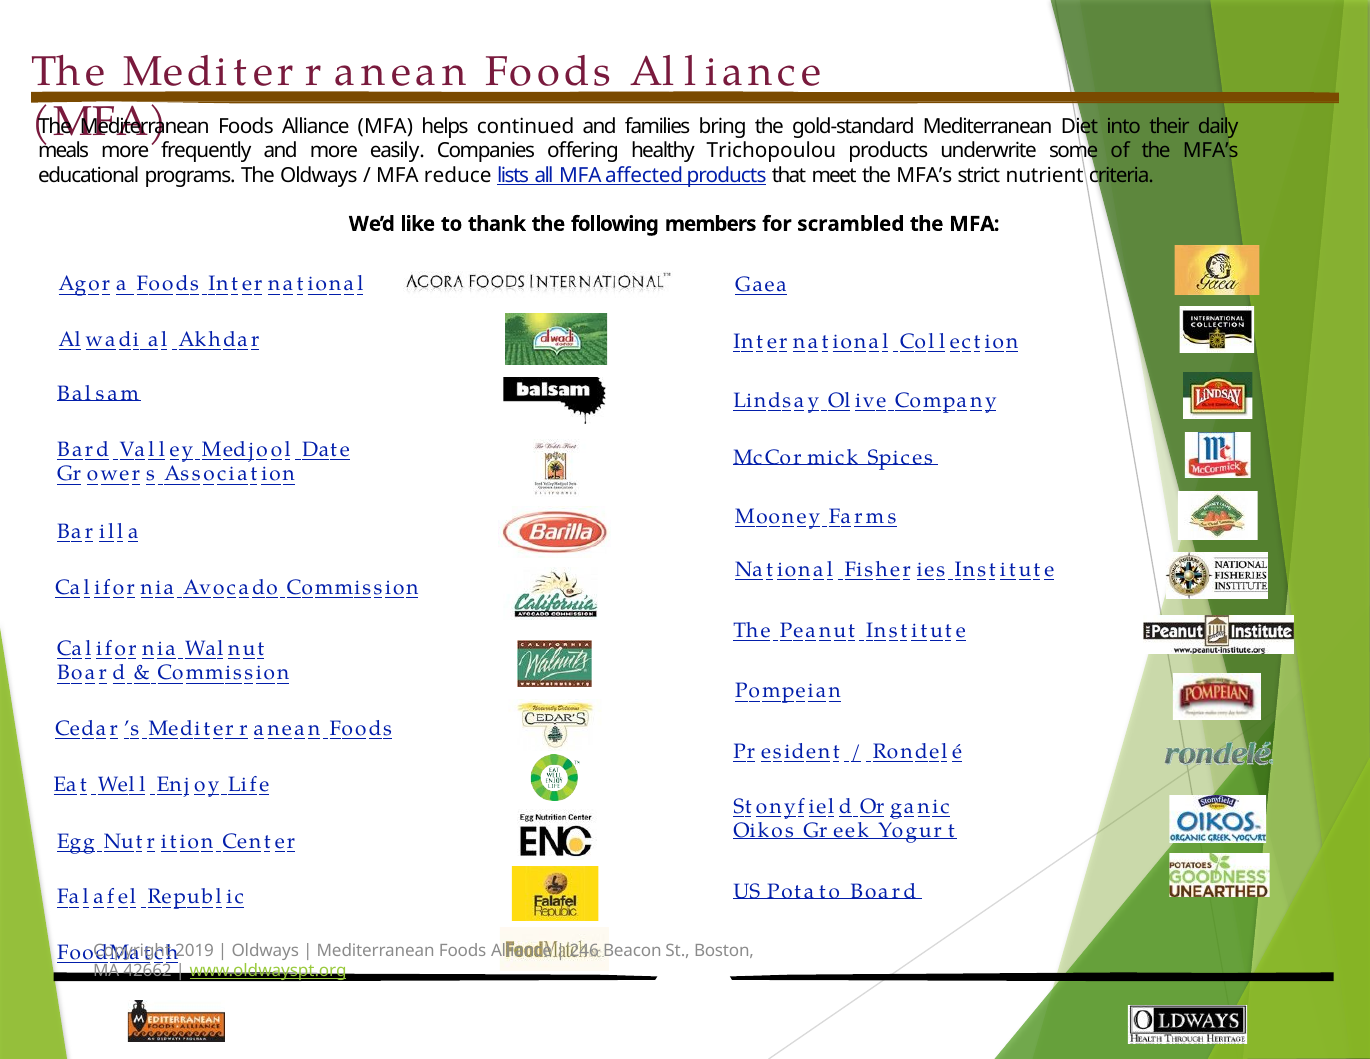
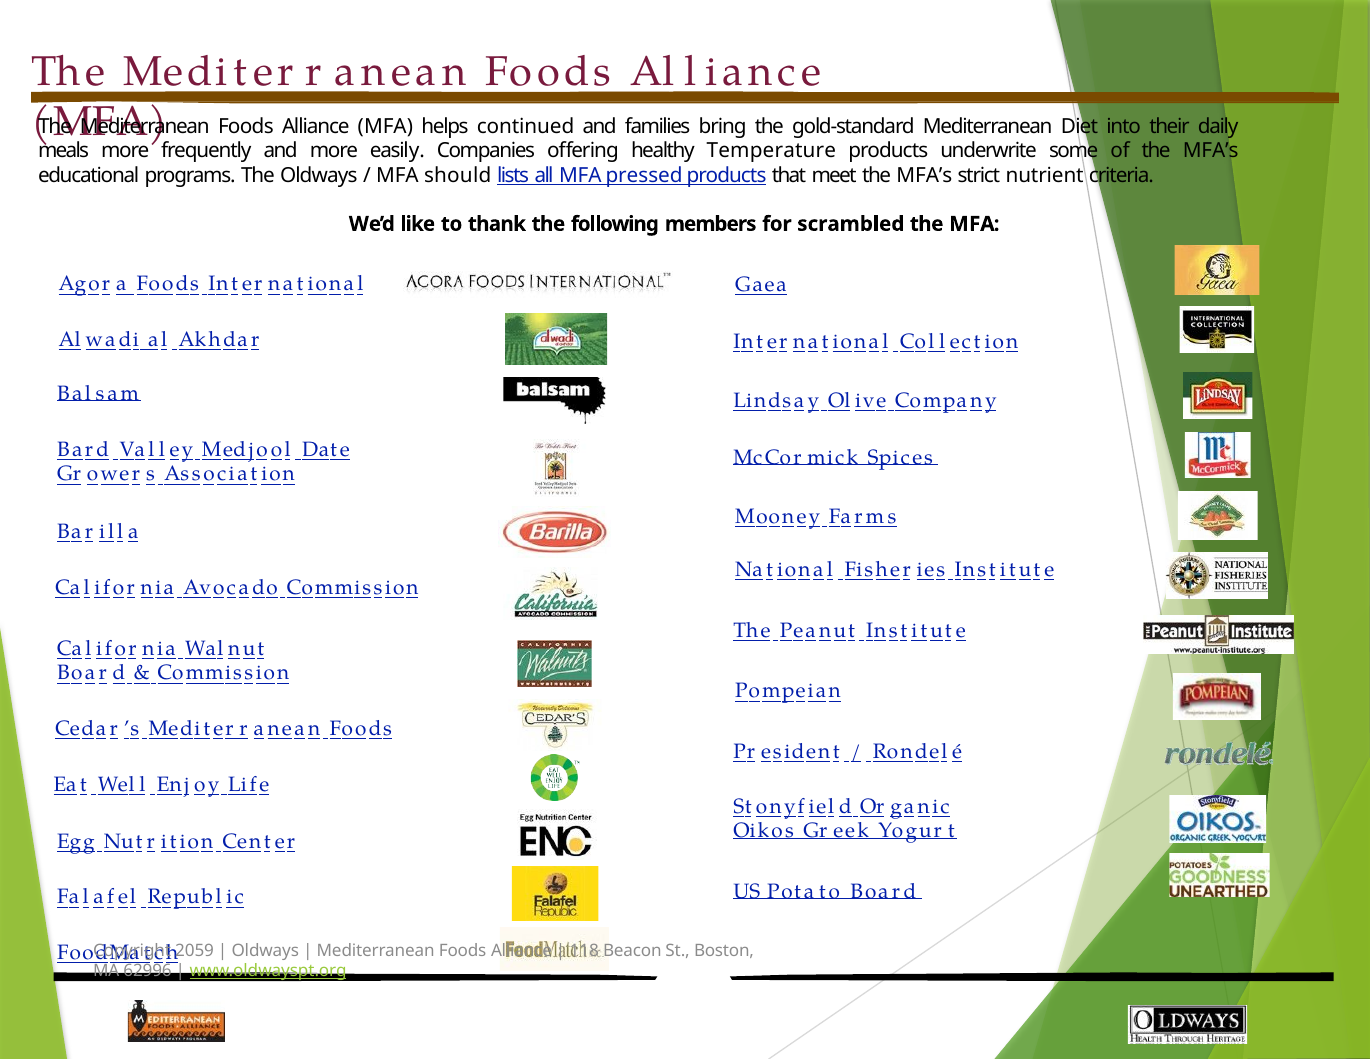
Trichopoulou: Trichopoulou -> Temperature
reduce: reduce -> should
affected: affected -> pressed
2019: 2019 -> 2059
246: 246 -> 118
42662: 42662 -> 62996
